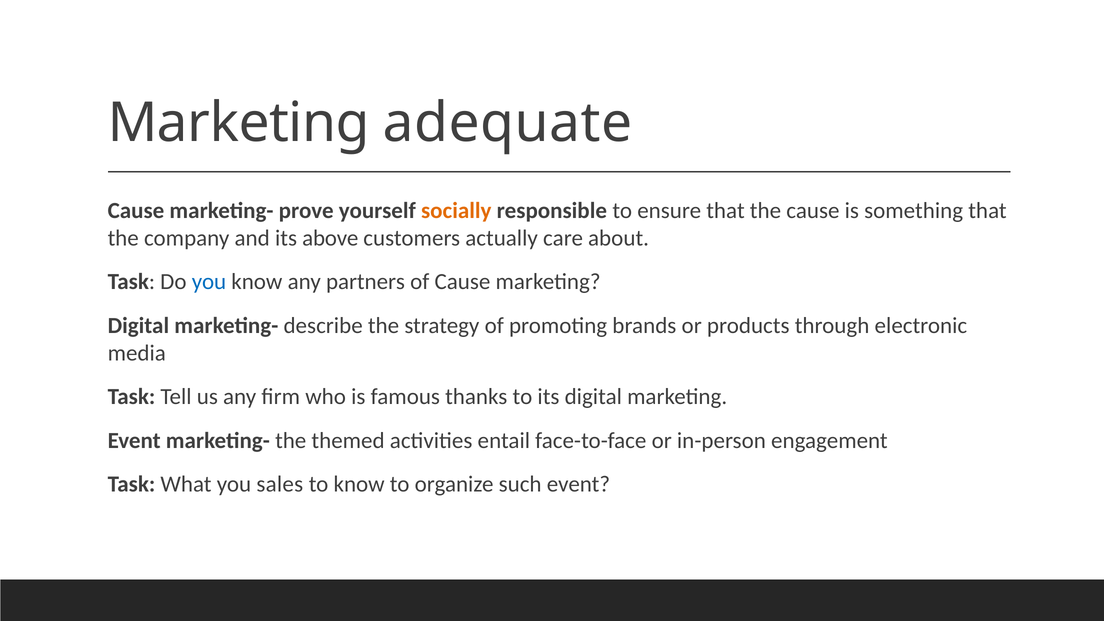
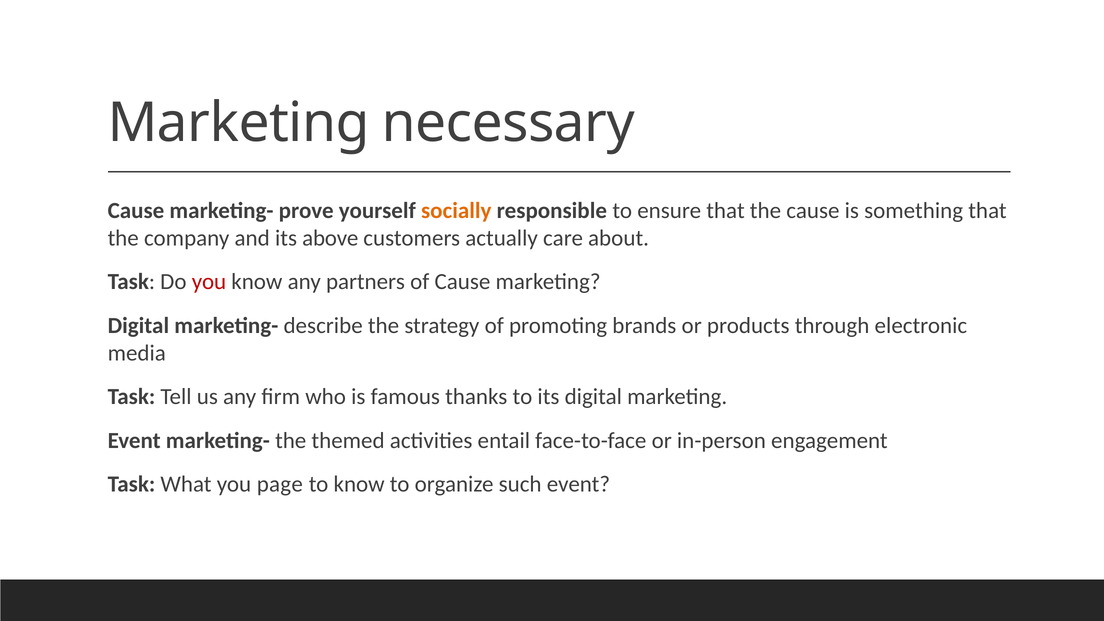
adequate: adequate -> necessary
you at (209, 282) colour: blue -> red
sales: sales -> page
